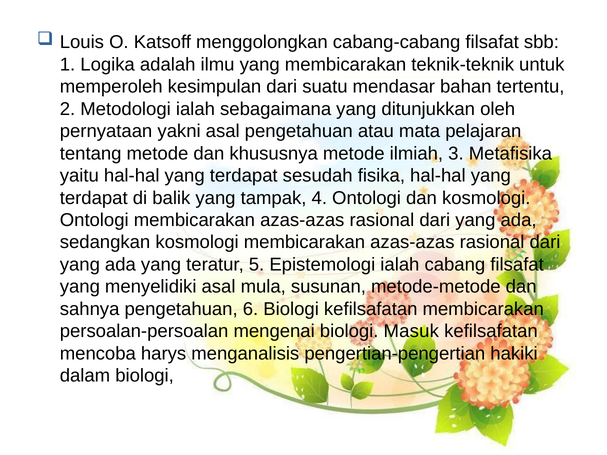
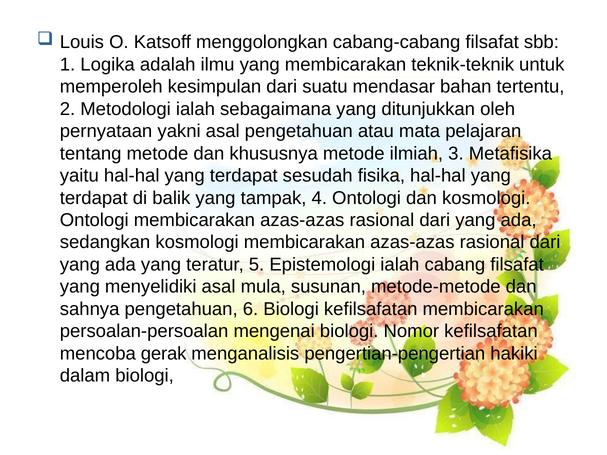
Masuk: Masuk -> Nomor
harys: harys -> gerak
